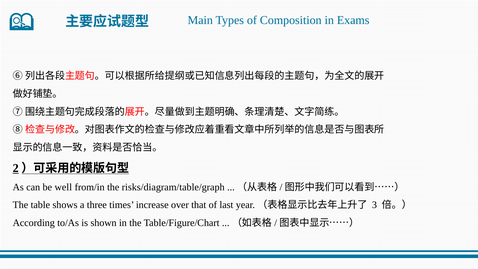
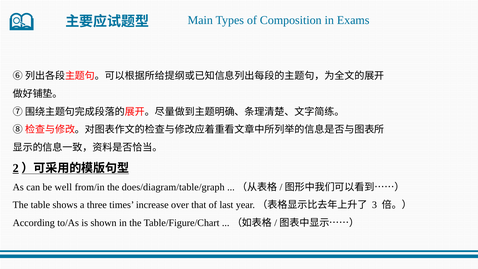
risks/diagram/table/graph: risks/diagram/table/graph -> does/diagram/table/graph
